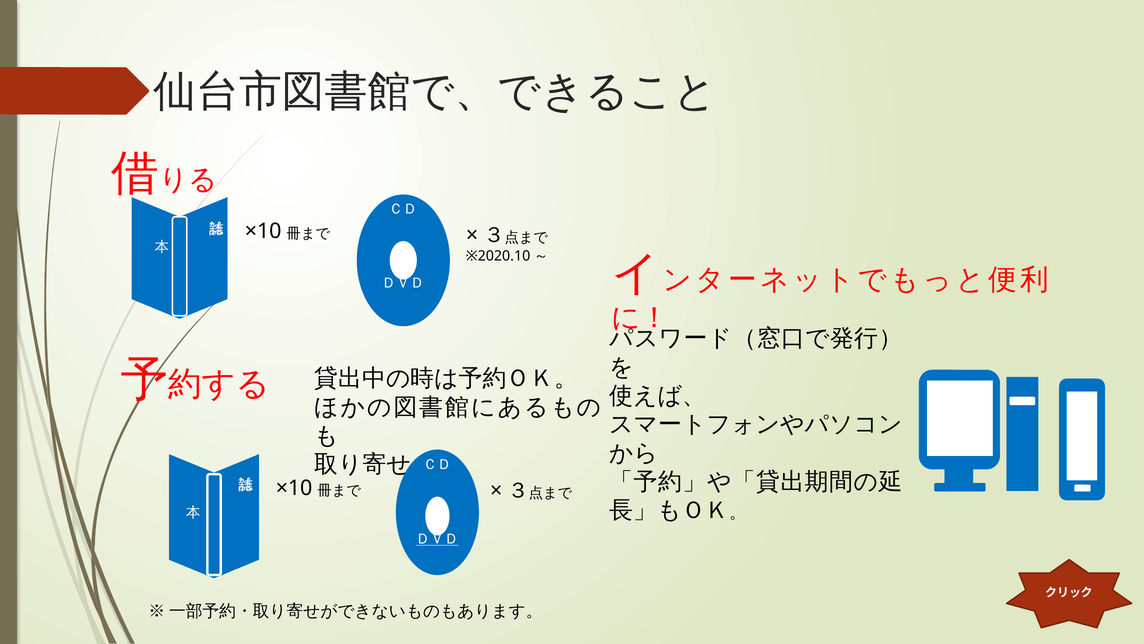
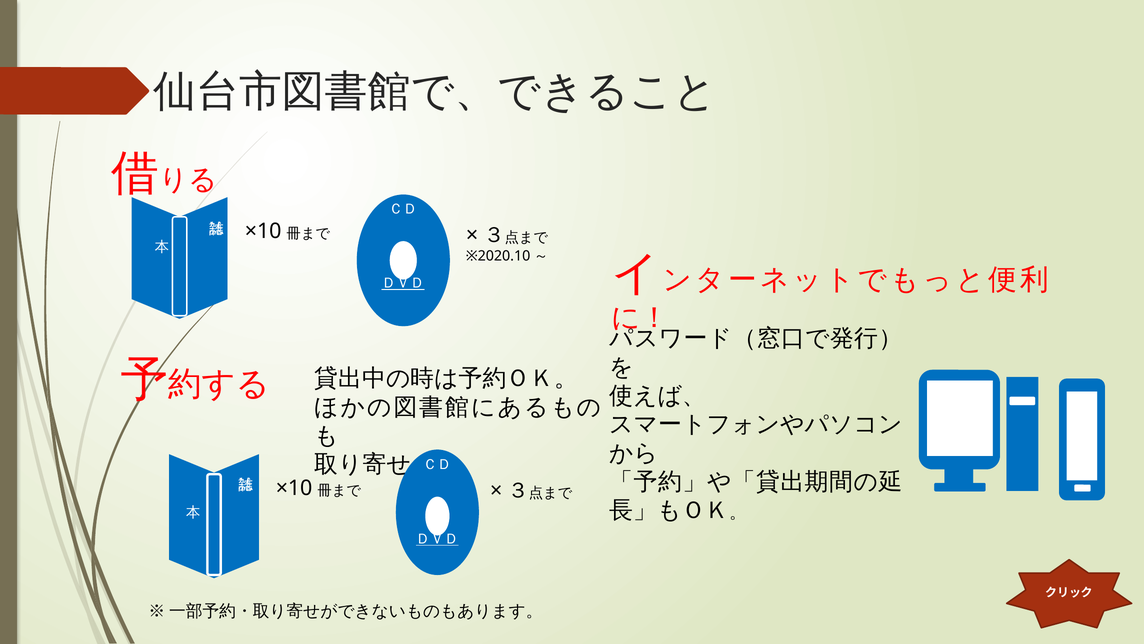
ＤＶＤ at (403, 283) underline: none -> present
